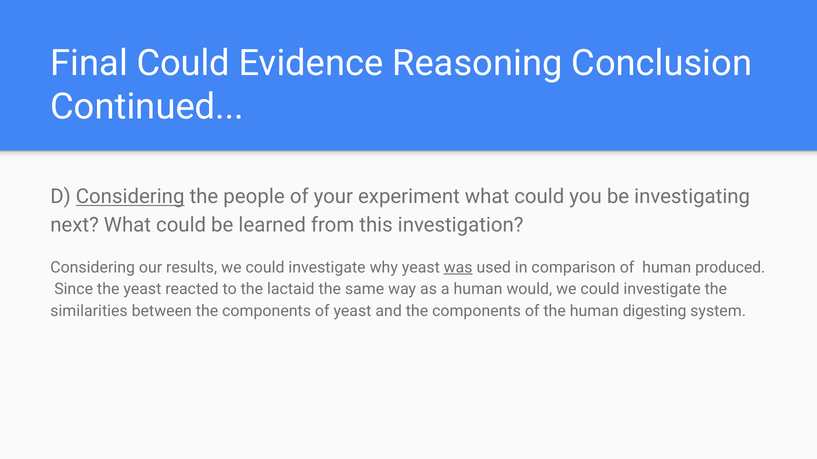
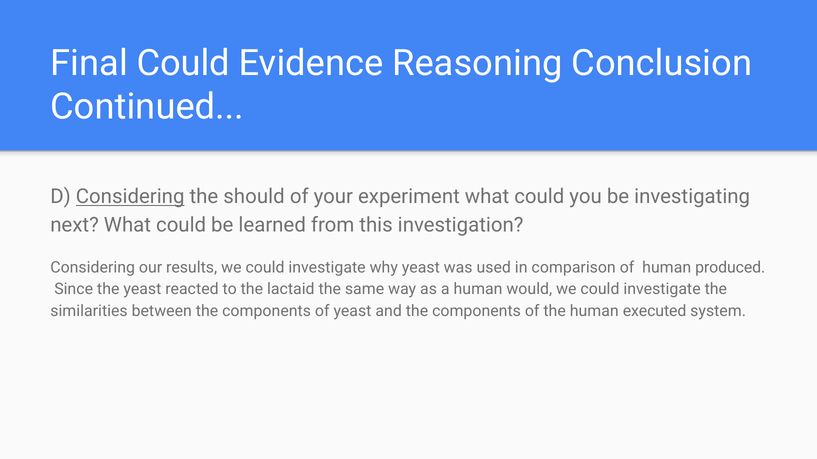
people: people -> should
was underline: present -> none
digesting: digesting -> executed
